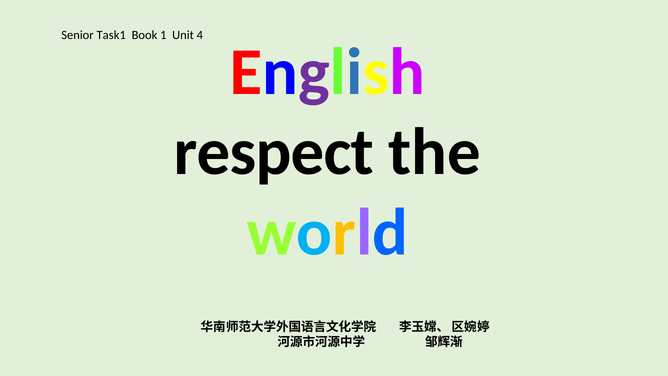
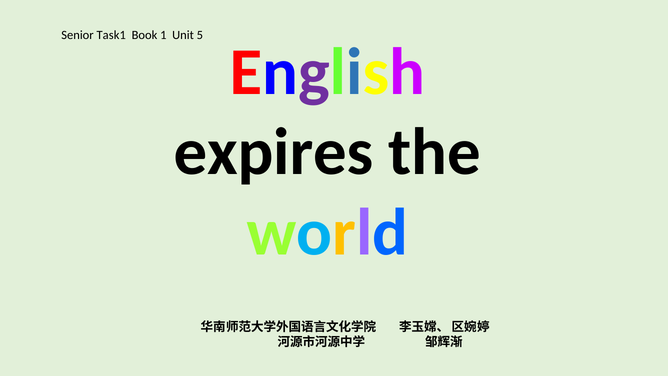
4: 4 -> 5
respect: respect -> expires
